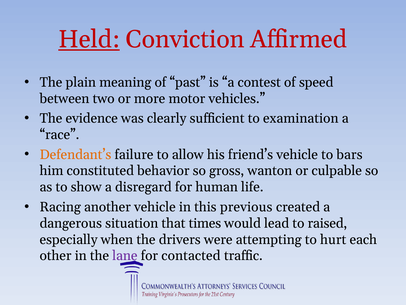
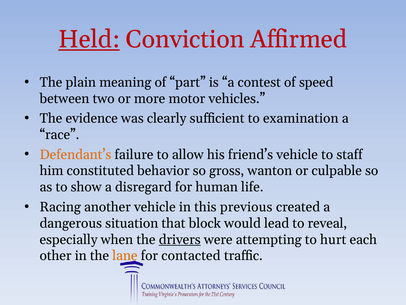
past: past -> part
bars: bars -> staff
times: times -> block
raised: raised -> reveal
drivers underline: none -> present
lane colour: purple -> orange
